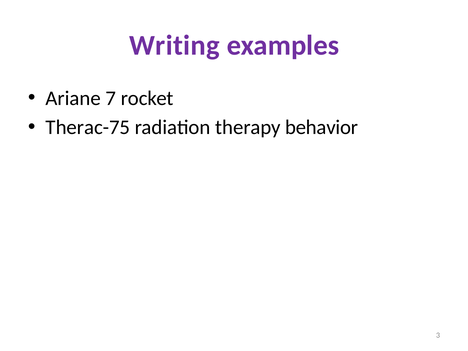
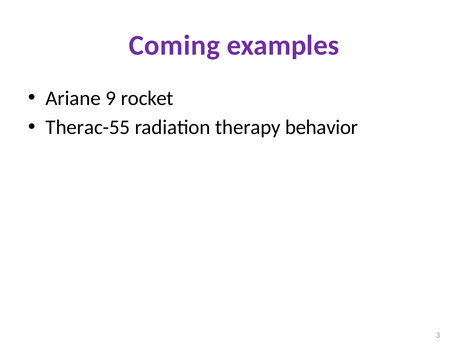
Writing: Writing -> Coming
7: 7 -> 9
Therac-75: Therac-75 -> Therac-55
